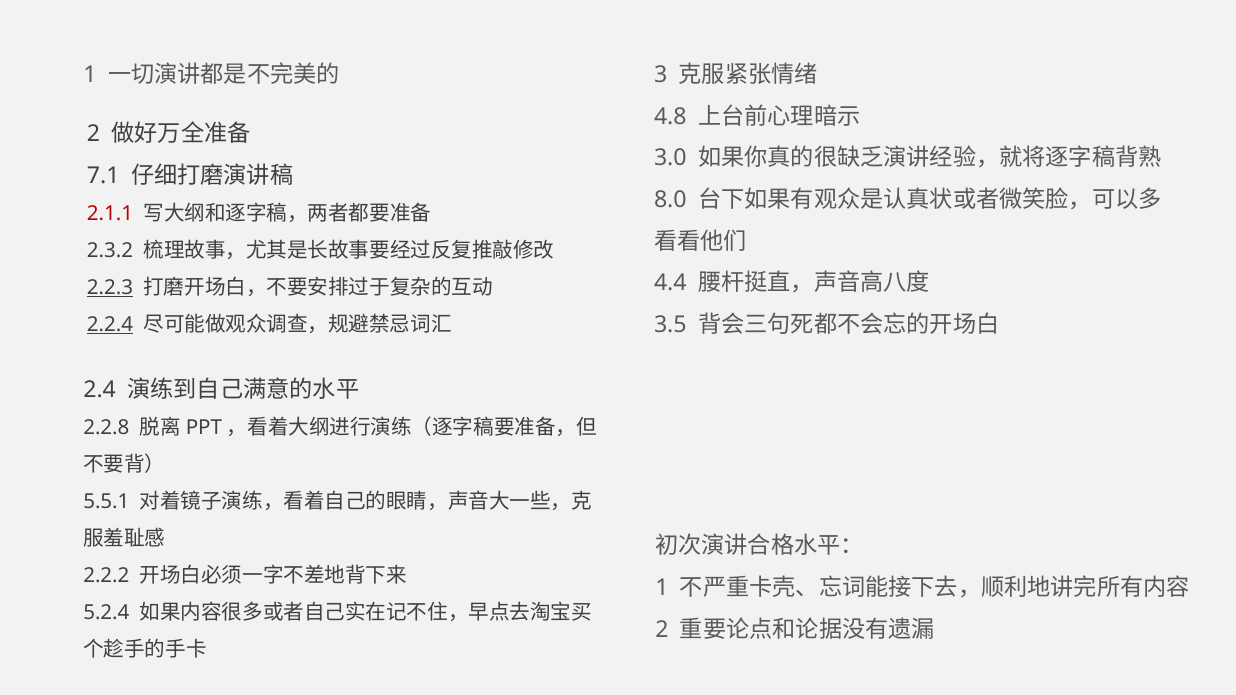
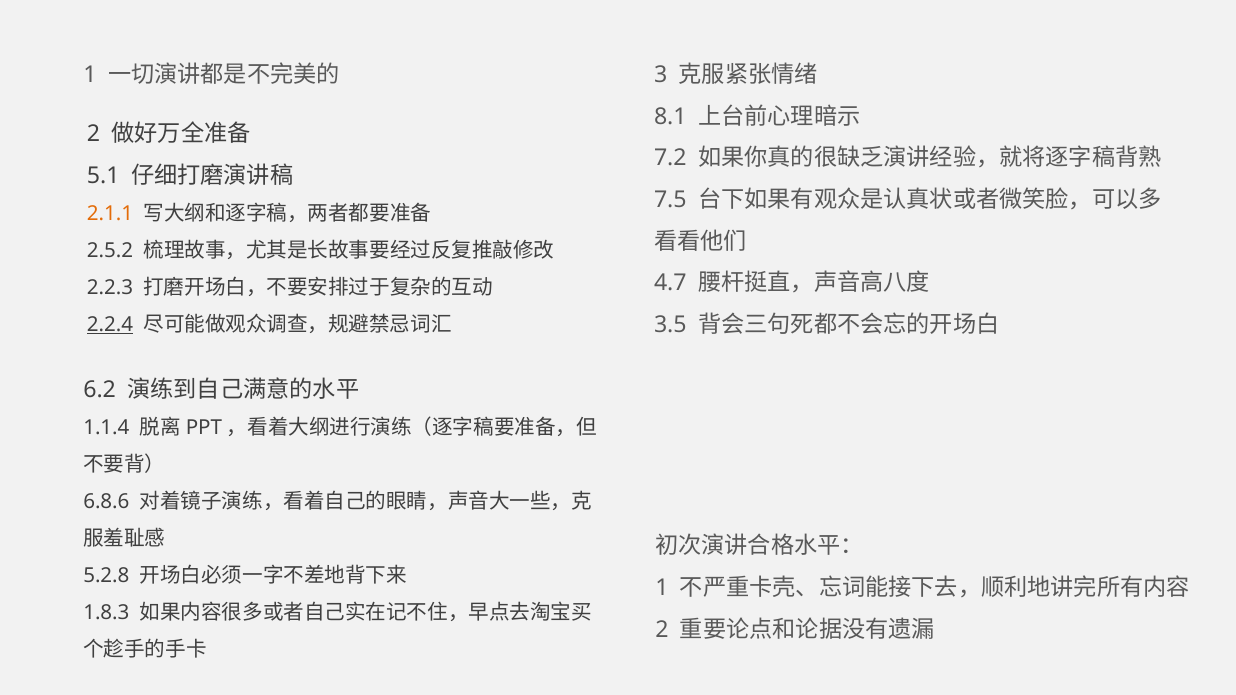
4.8: 4.8 -> 8.1
3.0: 3.0 -> 7.2
7.1: 7.1 -> 5.1
8.0: 8.0 -> 7.5
2.1.1 colour: red -> orange
2.3.2: 2.3.2 -> 2.5.2
4.4: 4.4 -> 4.7
2.2.3 underline: present -> none
2.4: 2.4 -> 6.2
2.2.8: 2.2.8 -> 1.1.4
5.5.1: 5.5.1 -> 6.8.6
2.2.2: 2.2.2 -> 5.2.8
5.2.4: 5.2.4 -> 1.8.3
